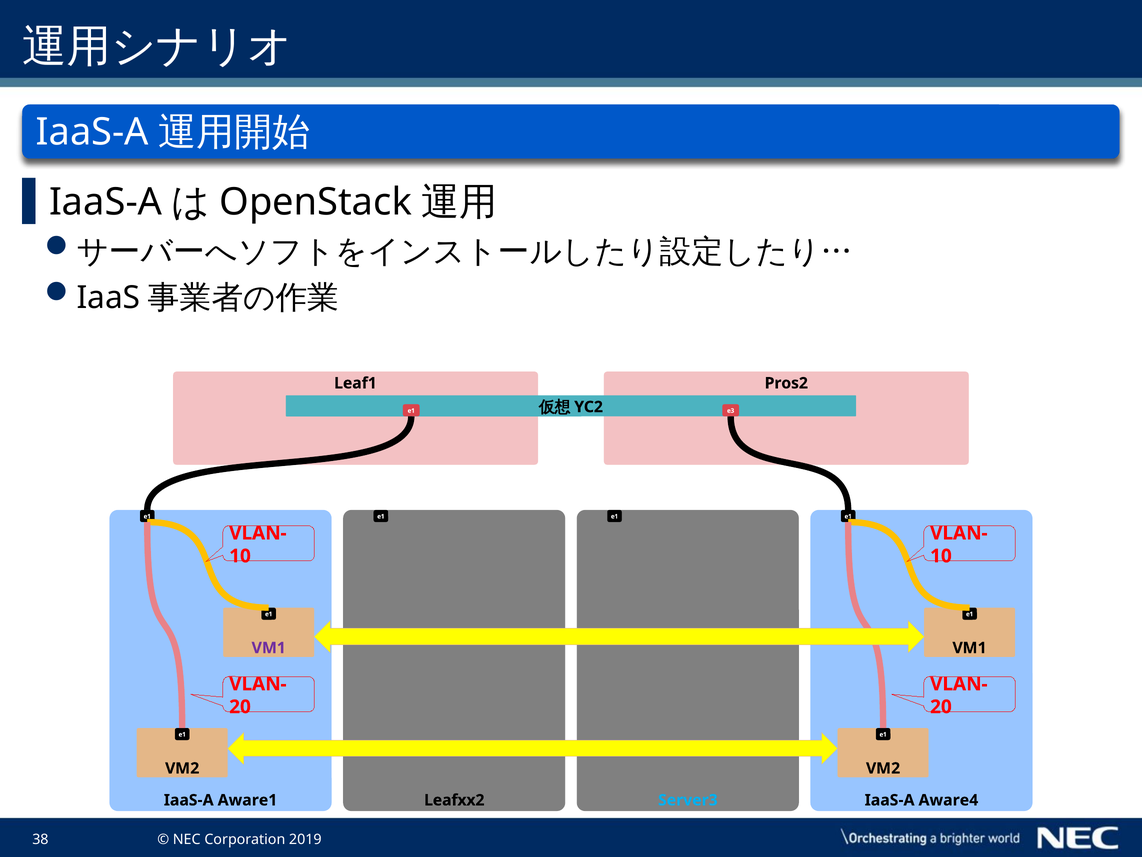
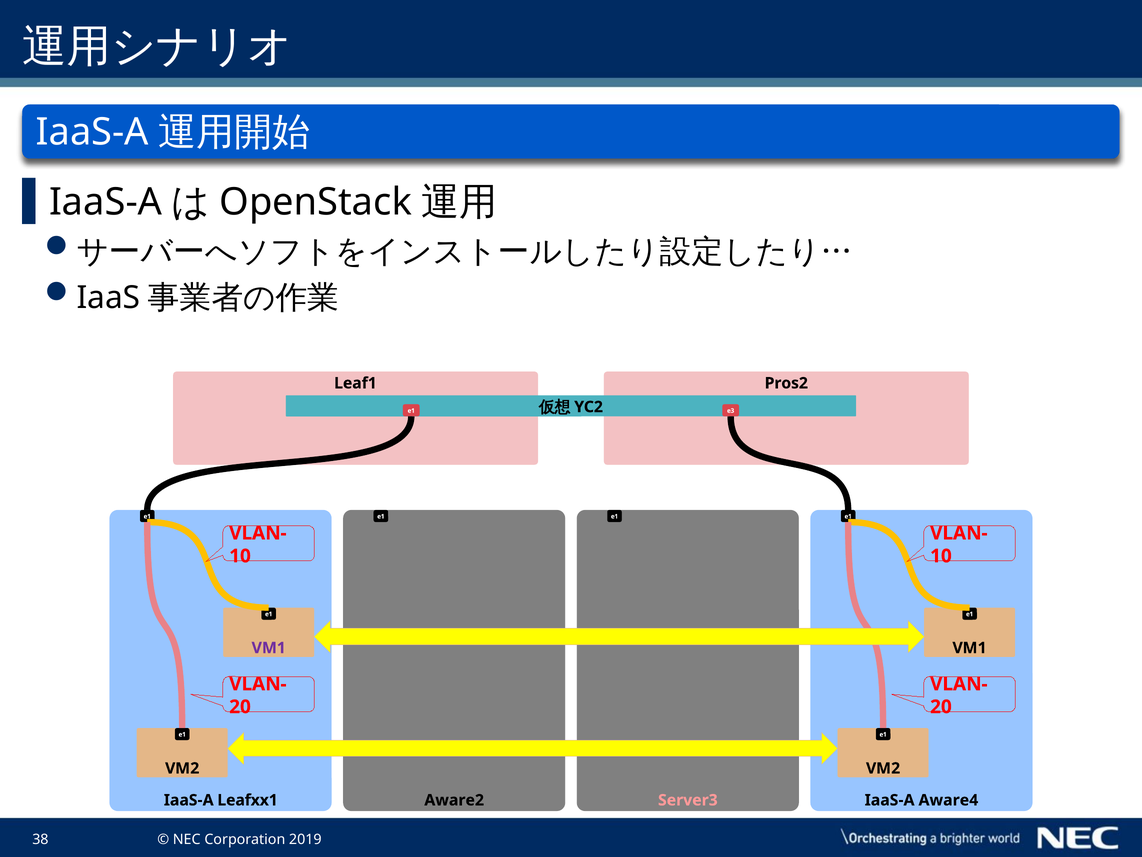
Aware1: Aware1 -> Leafxx1
Leafxx2: Leafxx2 -> Aware2
Server3 colour: light blue -> pink
